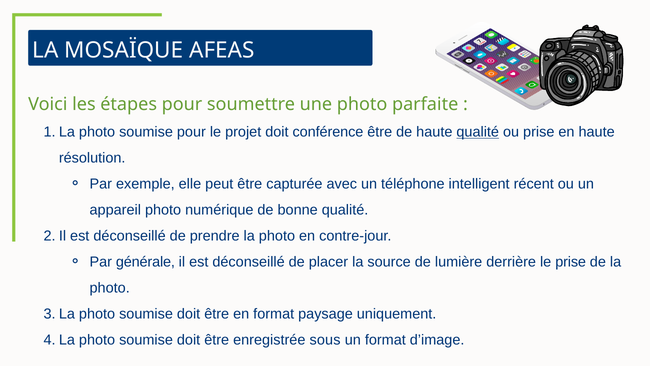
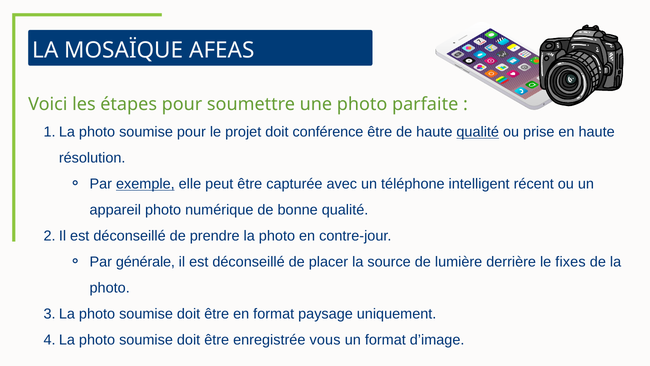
exemple underline: none -> present
le prise: prise -> fixes
sous: sous -> vous
